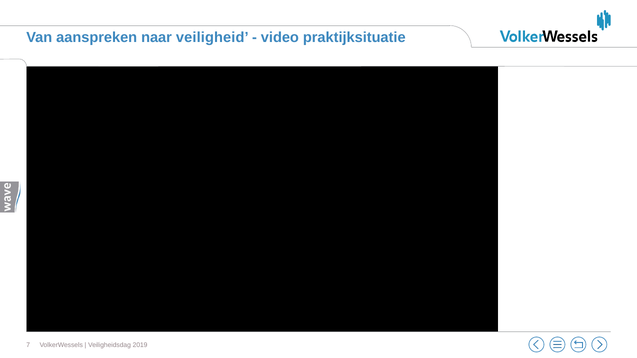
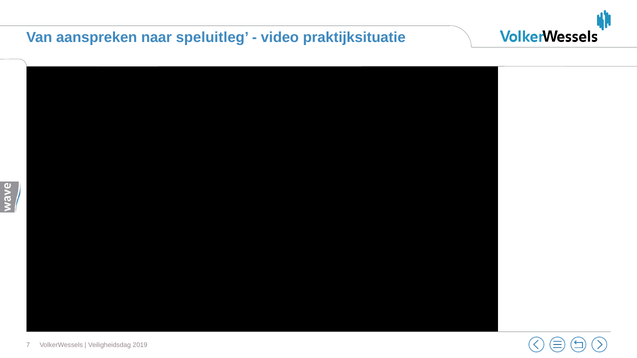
veiligheid: veiligheid -> speluitleg
